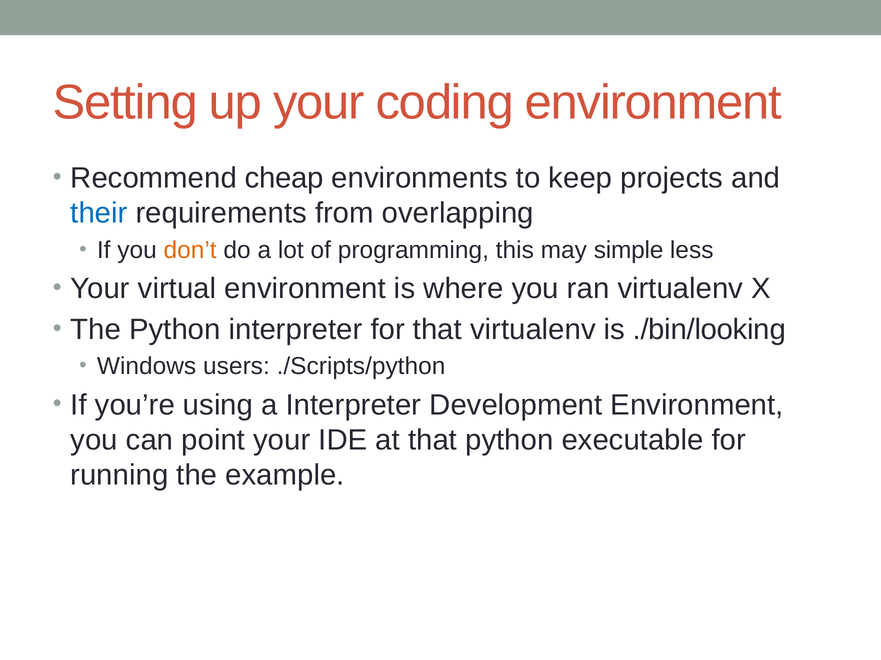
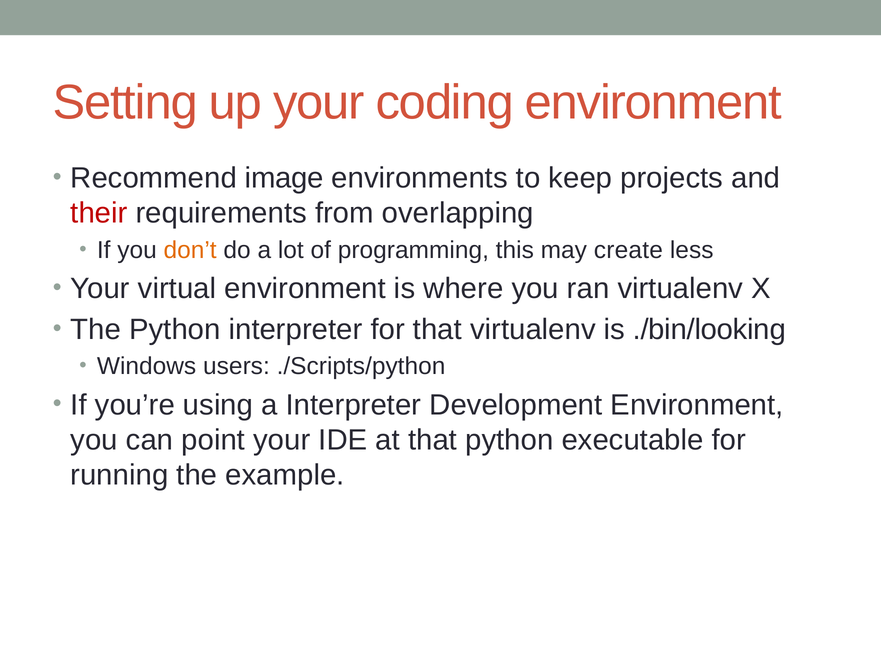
cheap: cheap -> image
their colour: blue -> red
simple: simple -> create
